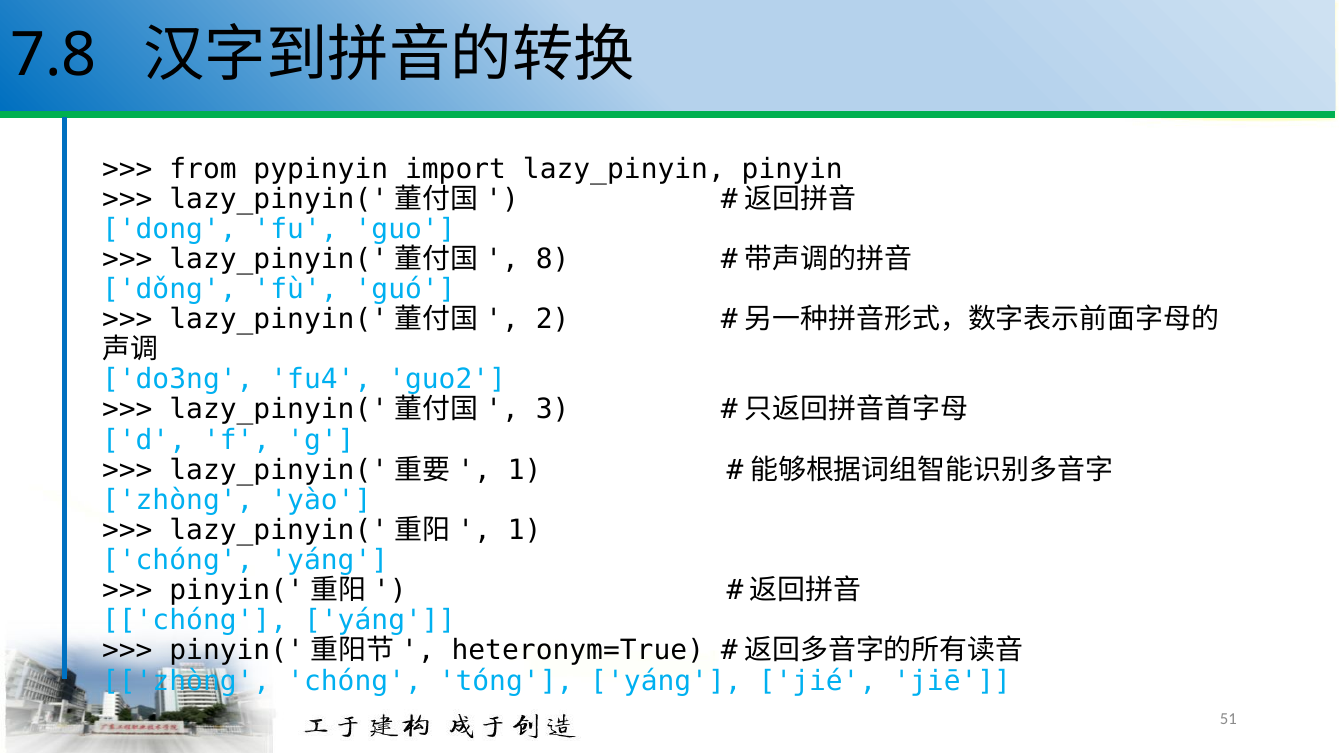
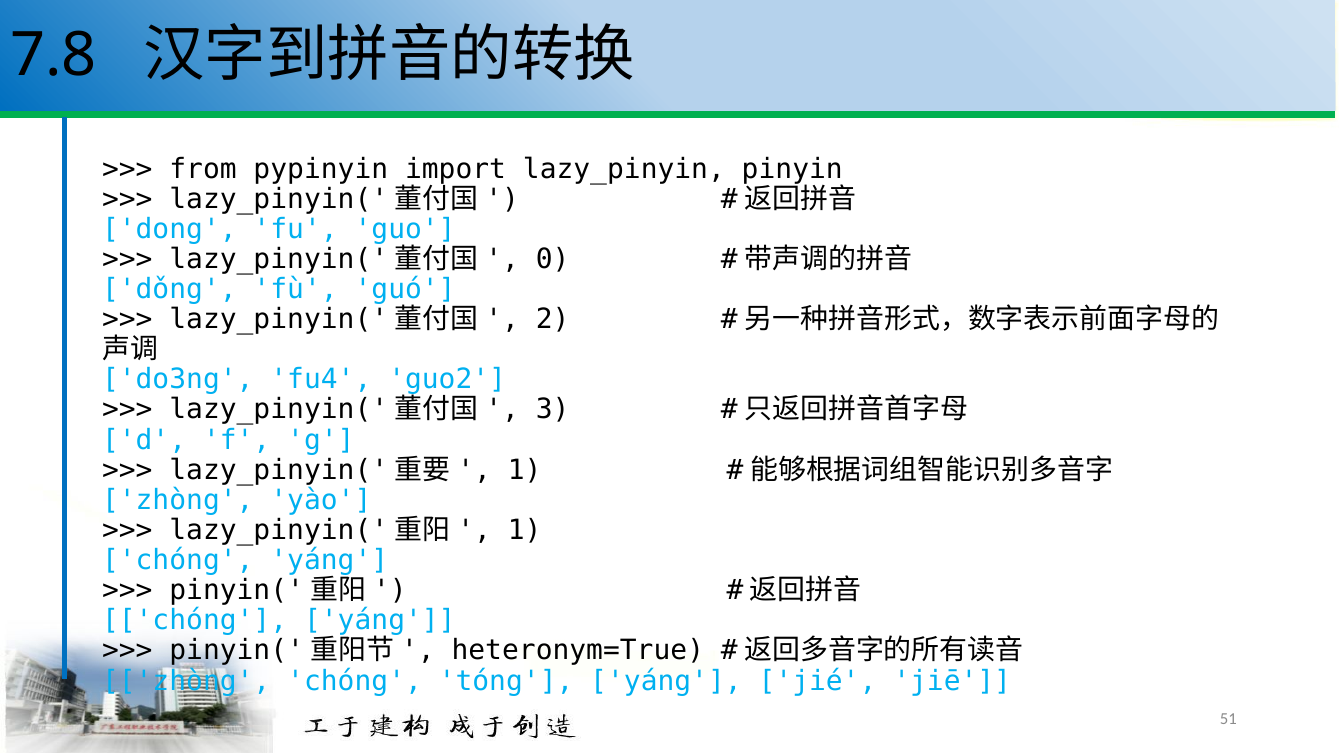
8: 8 -> 0
